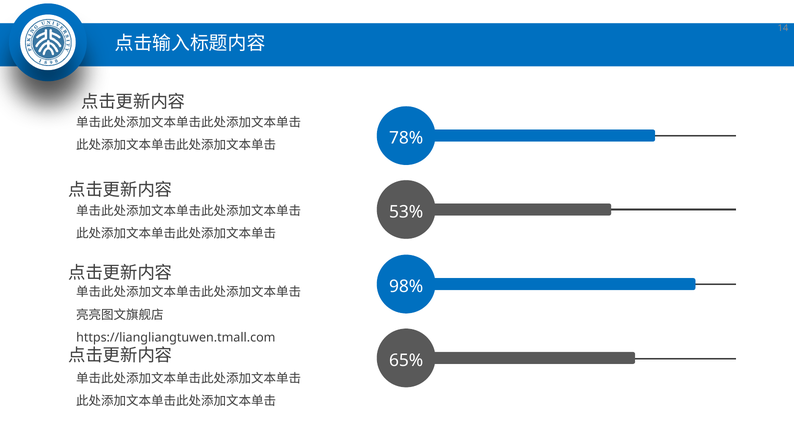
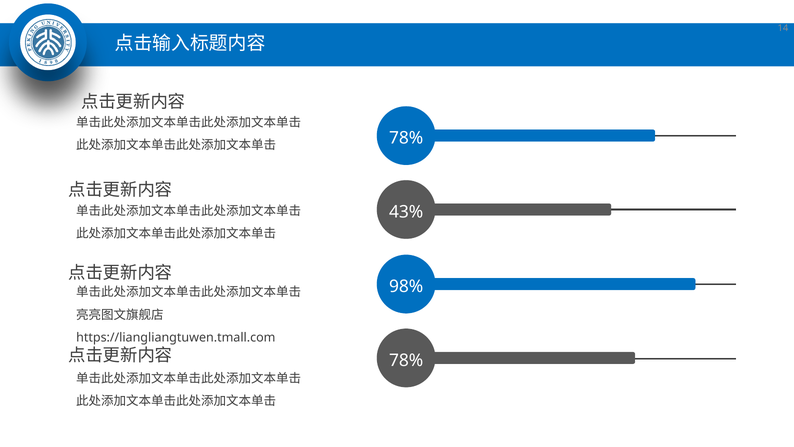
53%: 53% -> 43%
65% at (406, 360): 65% -> 78%
